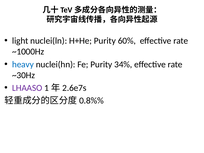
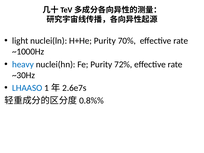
60%: 60% -> 70%
34%: 34% -> 72%
LHAASO colour: purple -> blue
